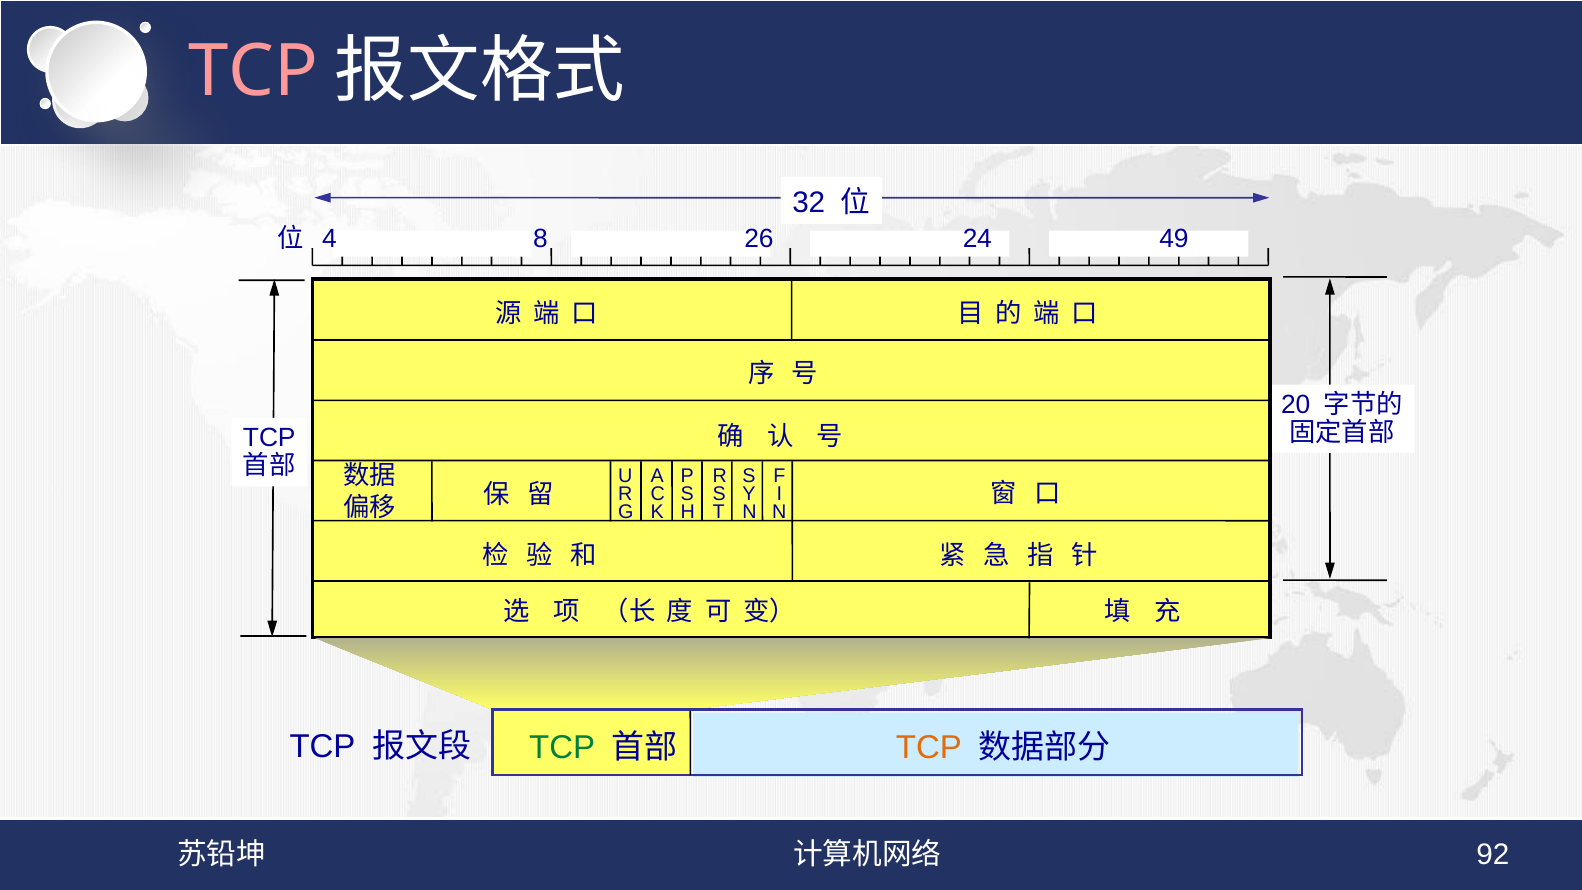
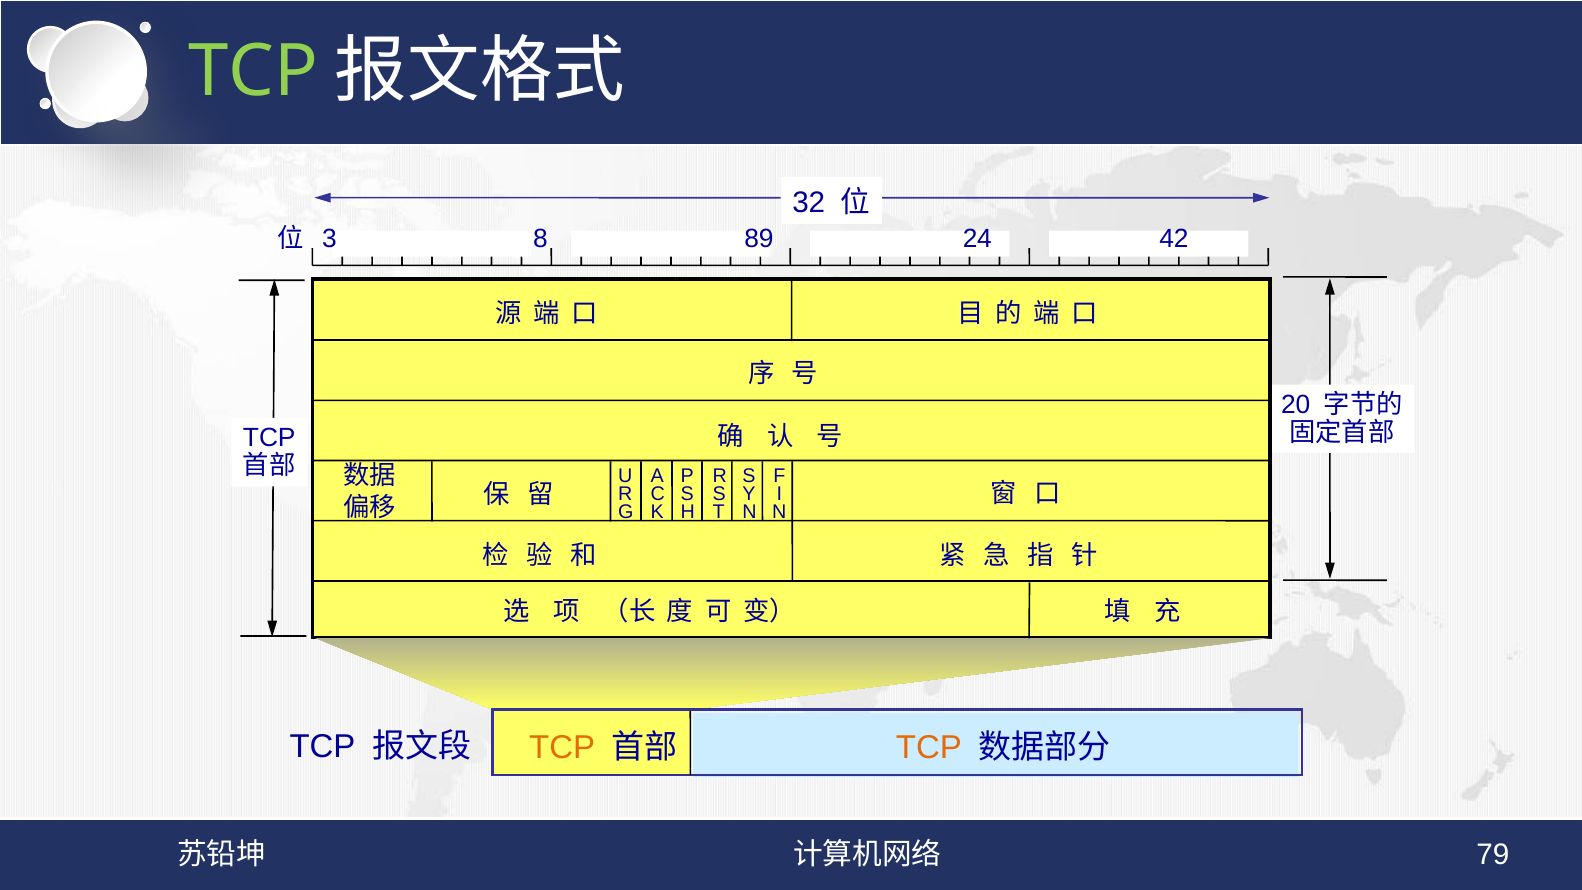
TCP at (253, 72) colour: pink -> light green
4: 4 -> 3
26: 26 -> 89
49: 49 -> 42
TCP at (562, 748) colour: green -> orange
92: 92 -> 79
